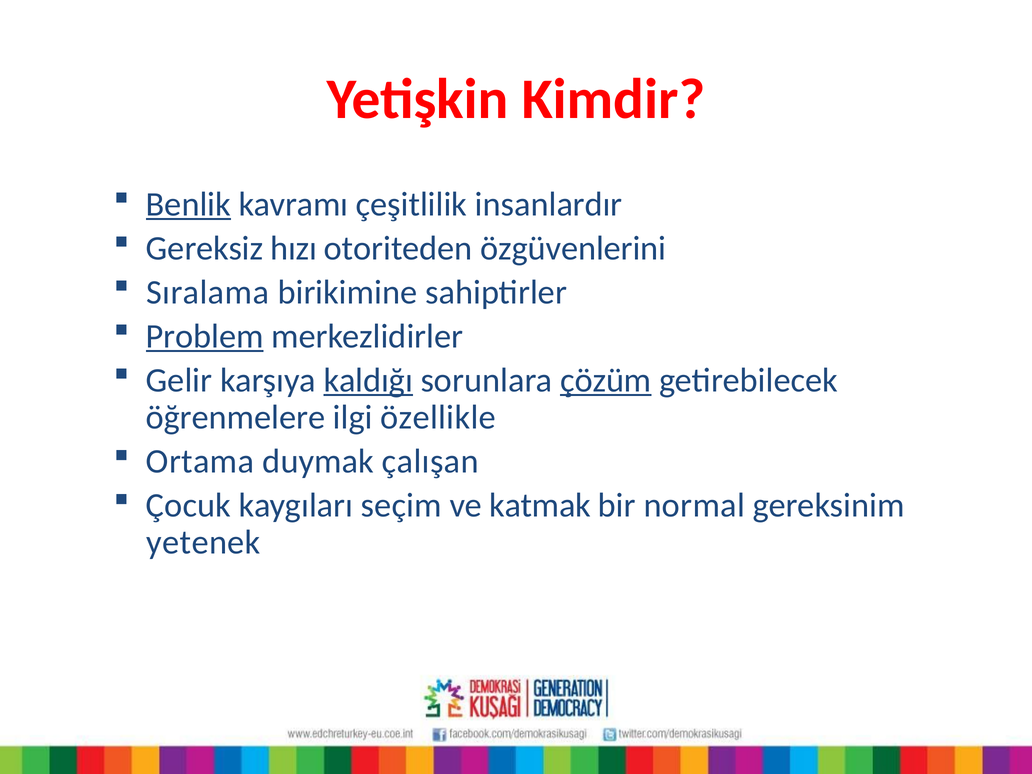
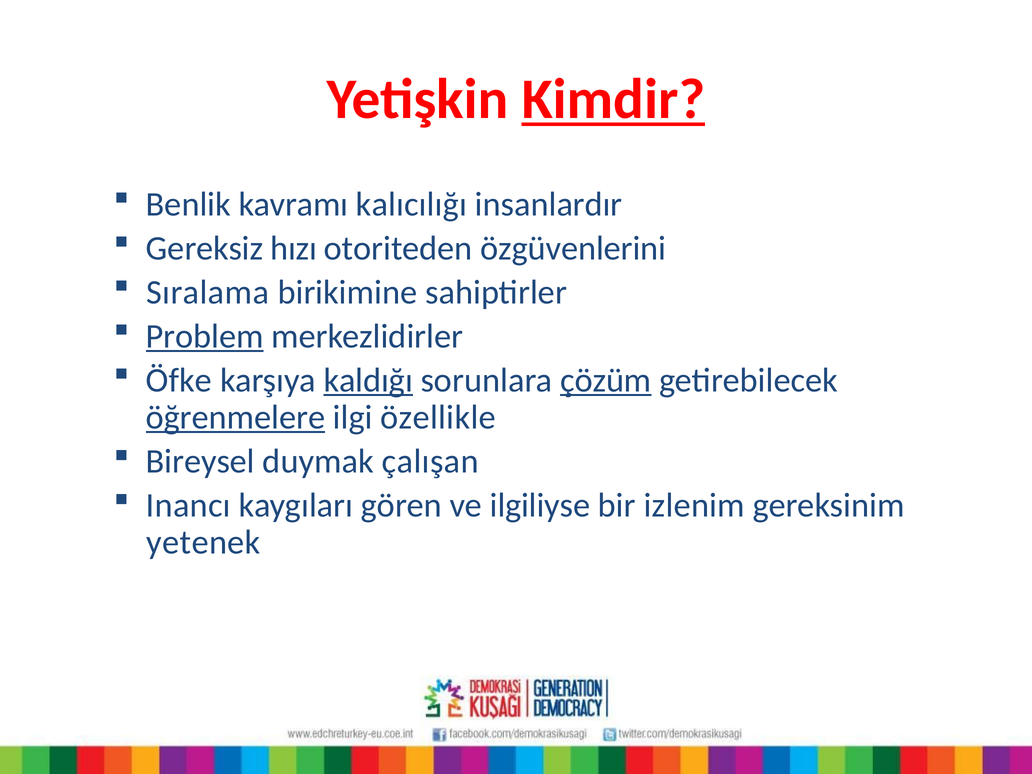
Kimdir underline: none -> present
Benlik underline: present -> none
çeşitlilik: çeşitlilik -> kalıcılığı
Gelir: Gelir -> Öfke
öğrenmelere underline: none -> present
Ortama: Ortama -> Bireysel
Çocuk: Çocuk -> Inancı
seçim: seçim -> gören
katmak: katmak -> ilgiliyse
normal: normal -> izlenim
